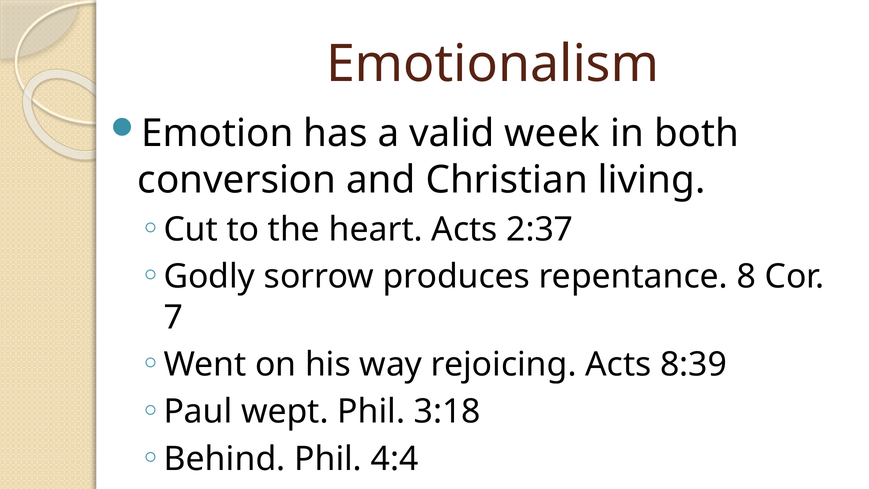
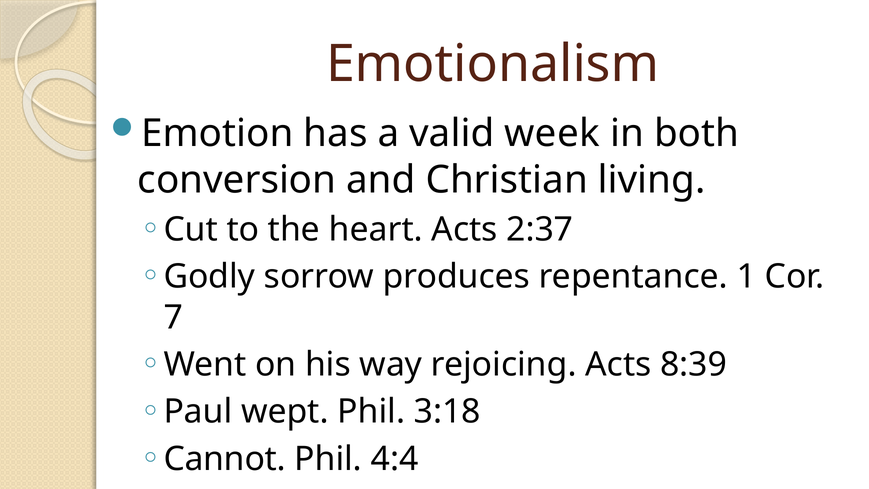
8: 8 -> 1
Behind: Behind -> Cannot
